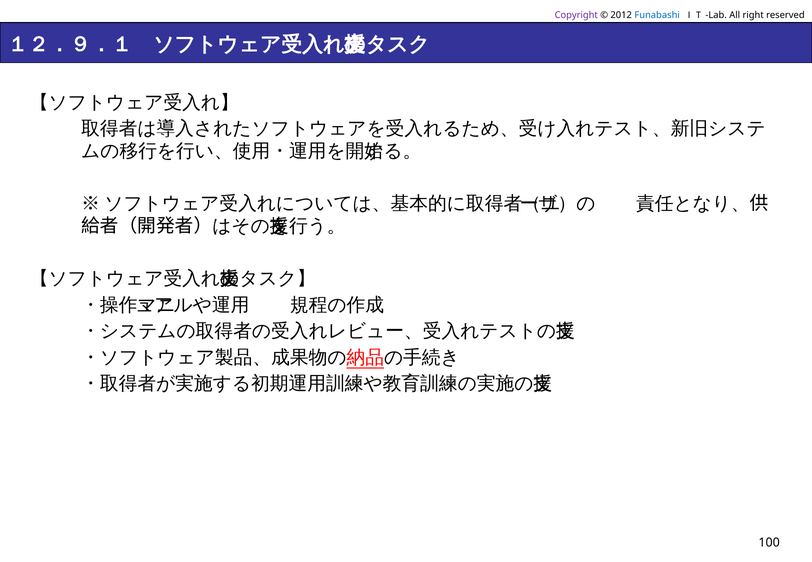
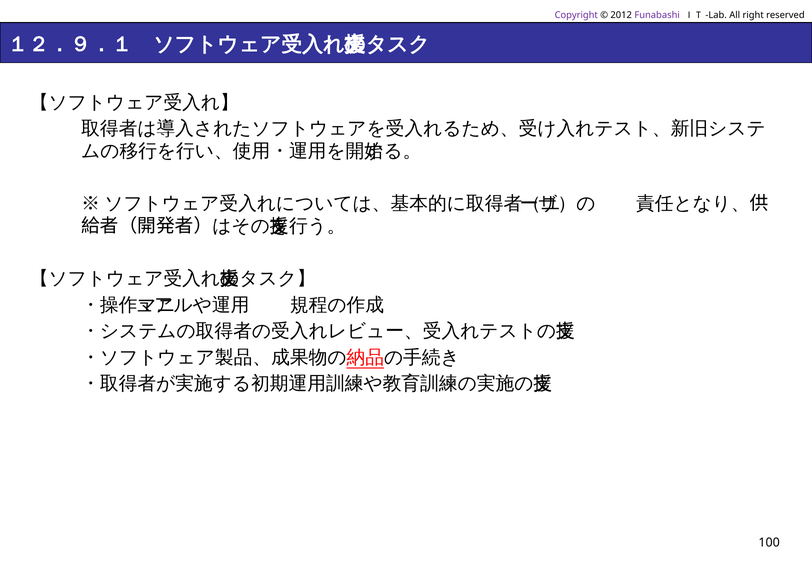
Funabashi colour: blue -> purple
